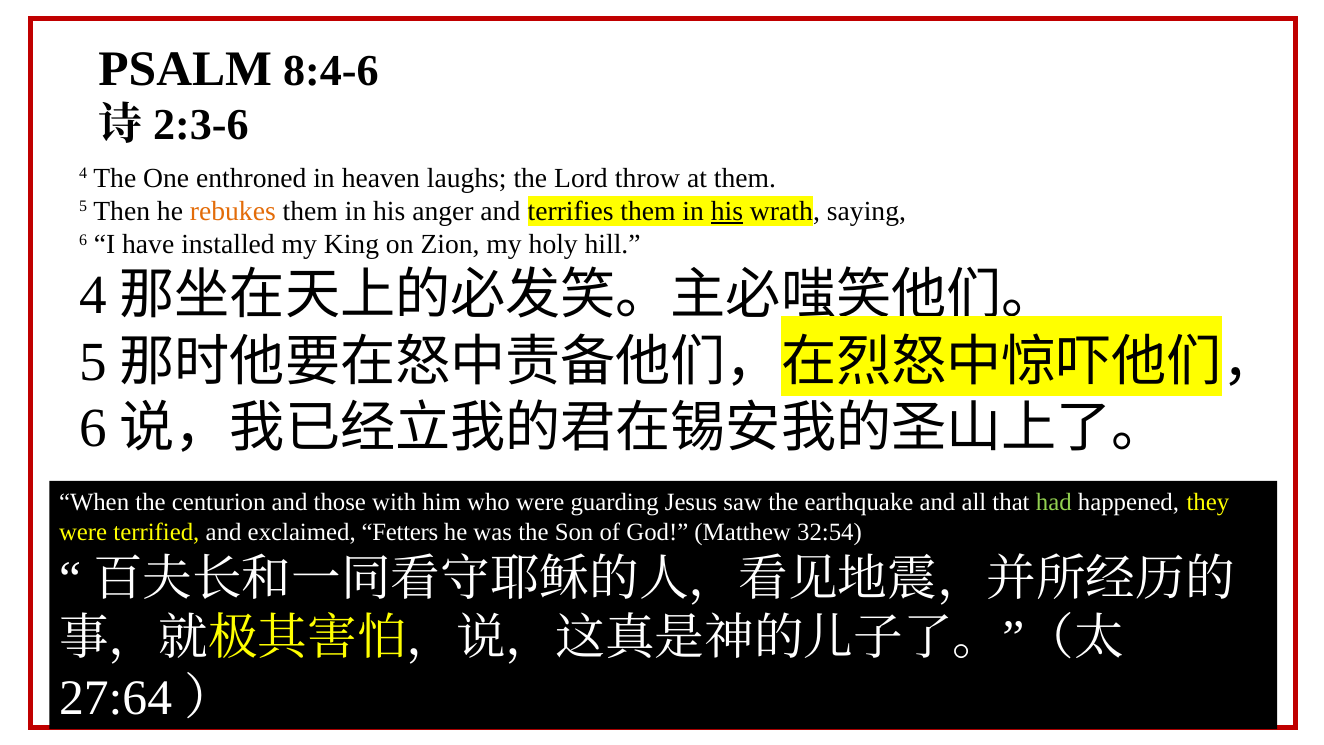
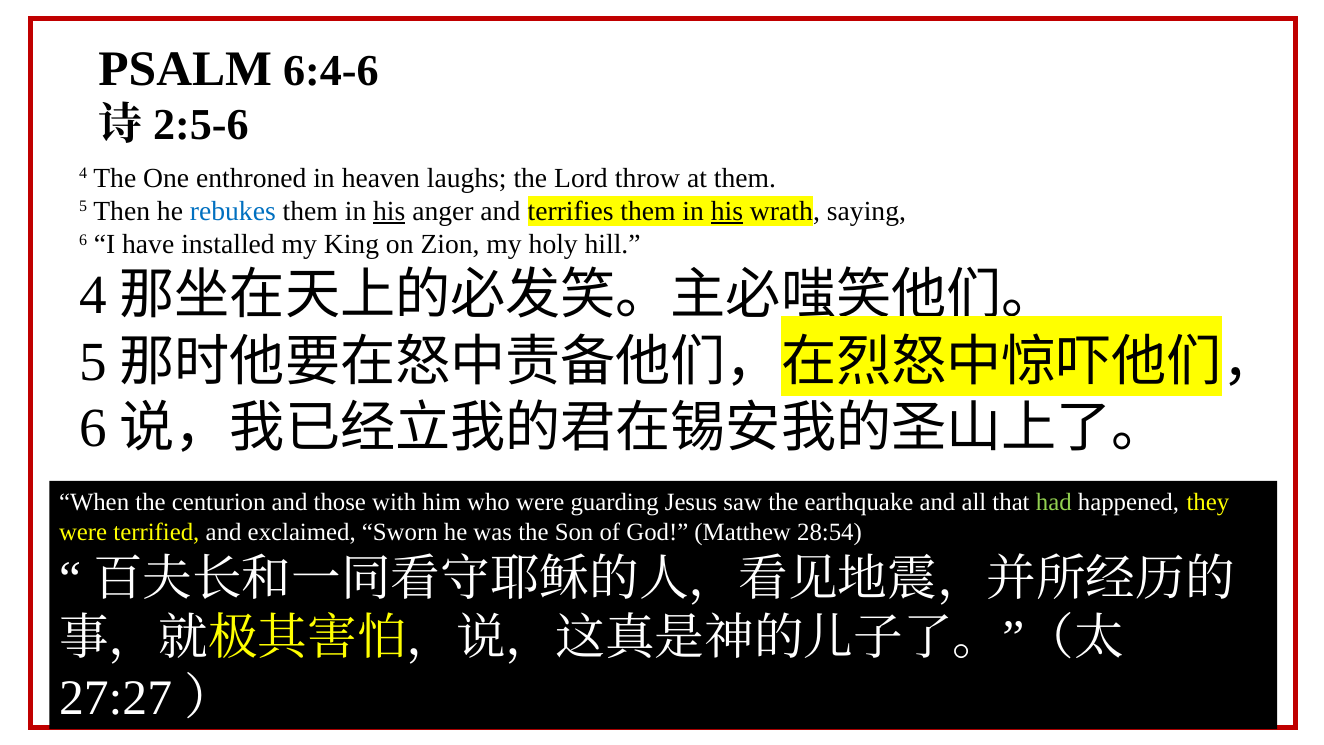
8:4-6: 8:4-6 -> 6:4-6
2:3-6: 2:3-6 -> 2:5-6
rebukes colour: orange -> blue
his at (389, 211) underline: none -> present
Fetters: Fetters -> Sworn
32:54: 32:54 -> 28:54
27:64: 27:64 -> 27:27
